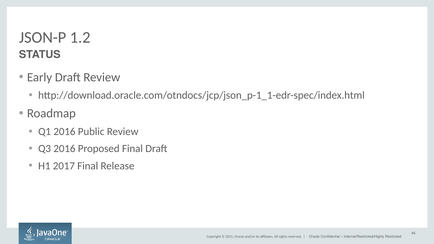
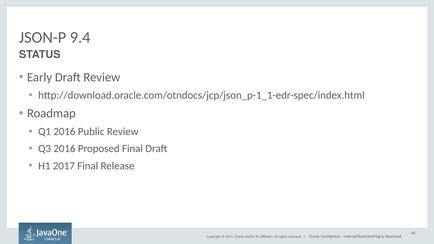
1.2: 1.2 -> 9.4
